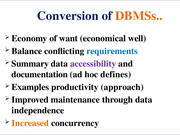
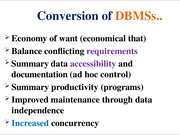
well: well -> that
requirements colour: blue -> purple
defines: defines -> control
Examples at (30, 87): Examples -> Summary
approach: approach -> programs
Increased colour: orange -> blue
